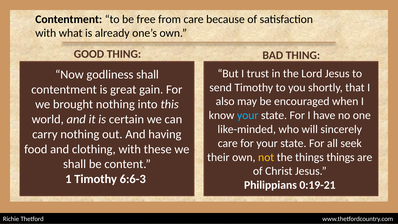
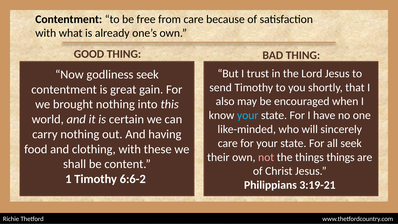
godliness shall: shall -> seek
not colour: yellow -> pink
6:6-3: 6:6-3 -> 6:6-2
0:19-21: 0:19-21 -> 3:19-21
